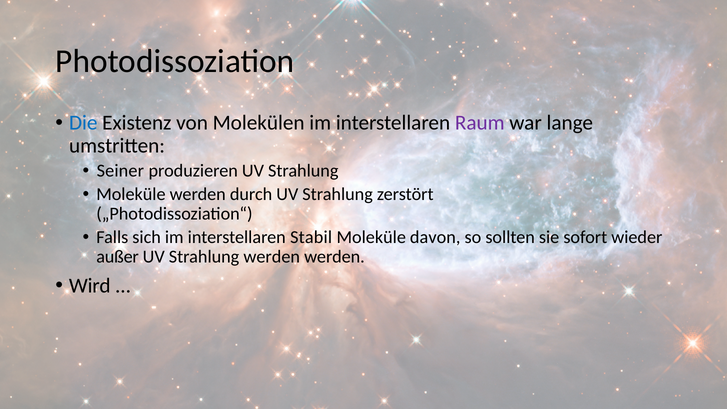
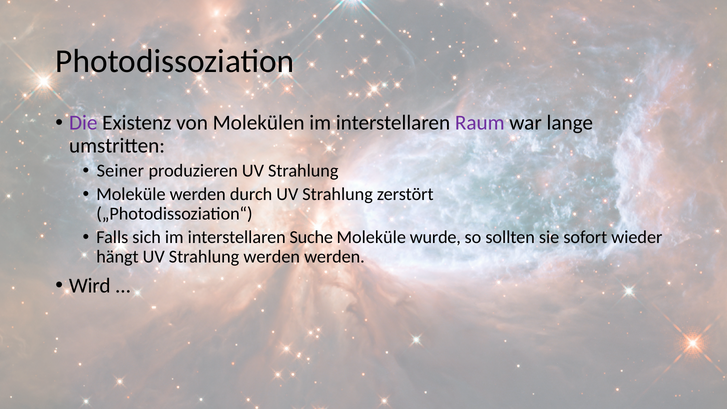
Die colour: blue -> purple
Stabil: Stabil -> Suche
davon: davon -> wurde
außer: außer -> hängt
